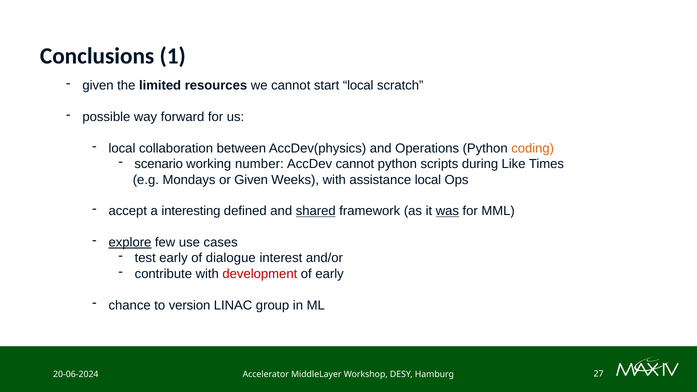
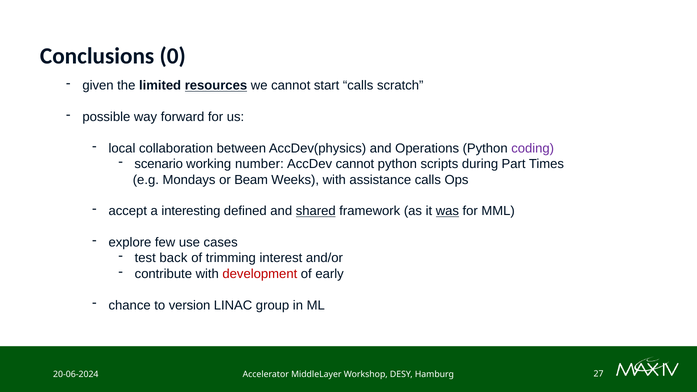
1: 1 -> 0
resources underline: none -> present
start local: local -> calls
coding colour: orange -> purple
Like: Like -> Part
or Given: Given -> Beam
assistance local: local -> calls
explore underline: present -> none
test early: early -> back
dialogue: dialogue -> trimming
